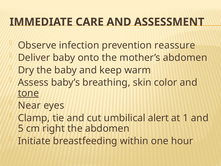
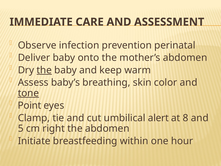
reassure: reassure -> perinatal
the at (44, 70) underline: none -> present
Near: Near -> Point
1: 1 -> 8
